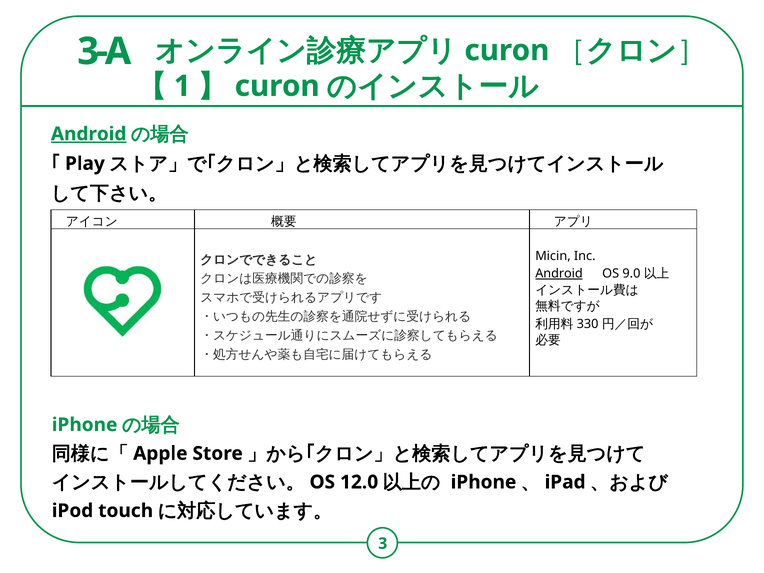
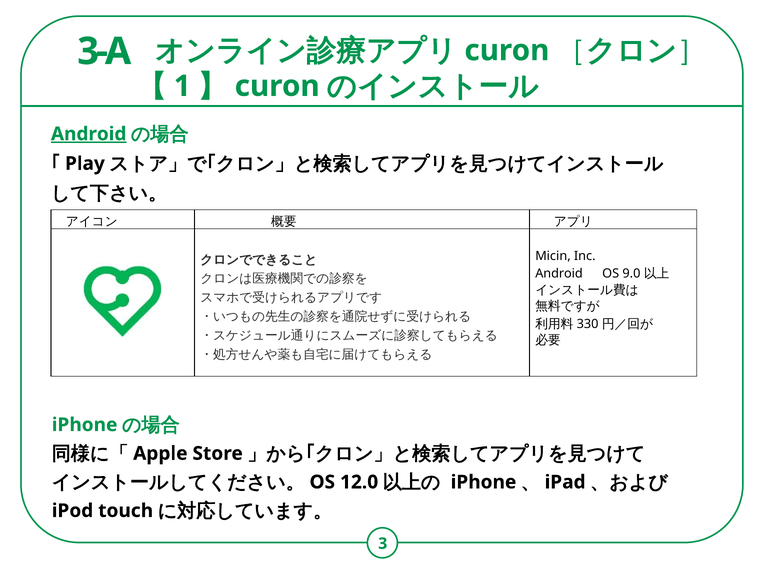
Android at (559, 274) underline: present -> none
